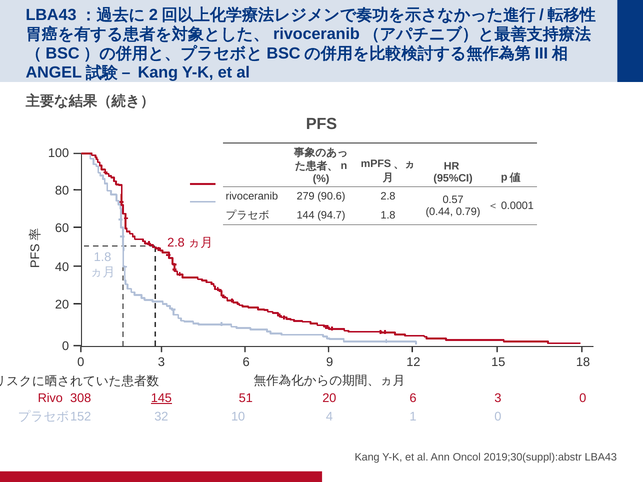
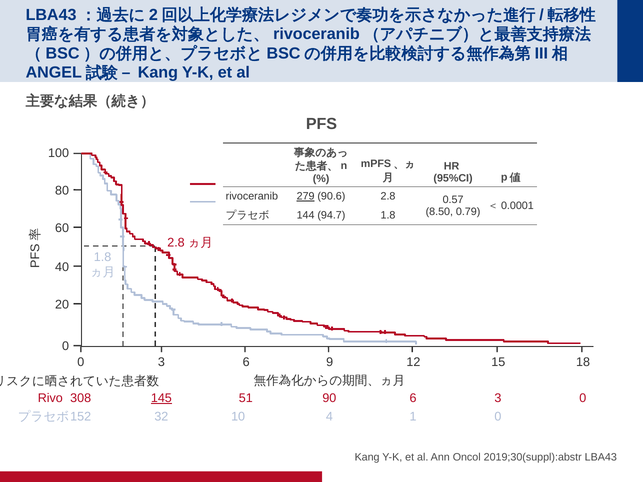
279 underline: none -> present
0.44: 0.44 -> 8.50
51 20: 20 -> 90
